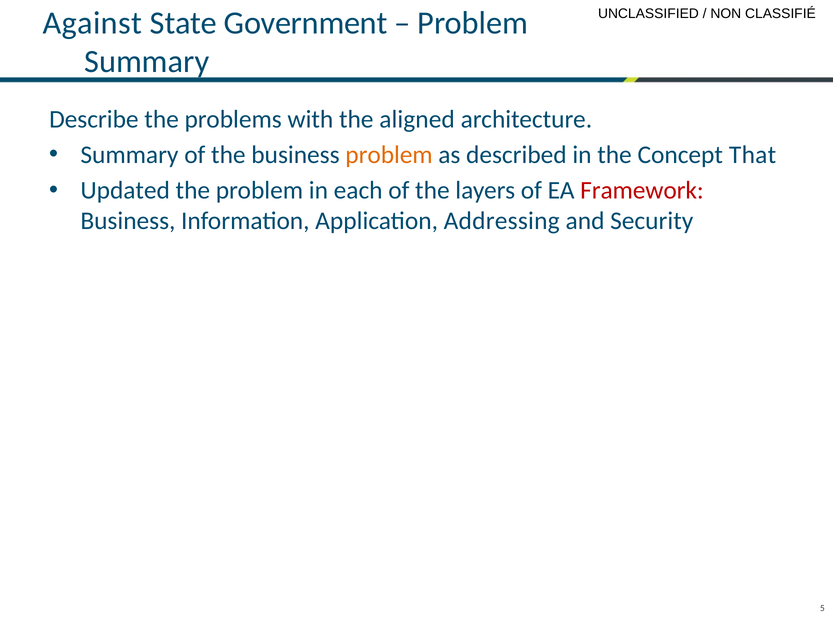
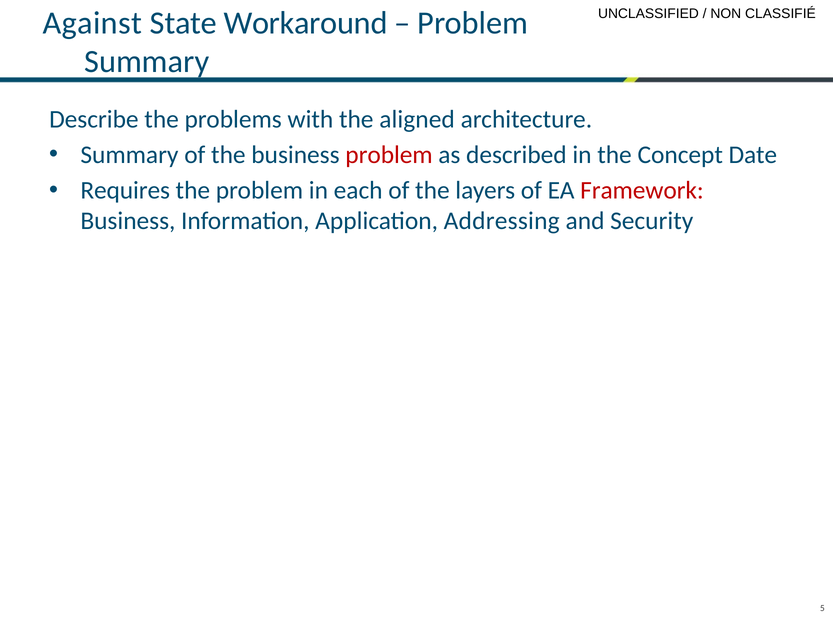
Government: Government -> Workaround
problem at (389, 155) colour: orange -> red
That: That -> Date
Updated: Updated -> Requires
